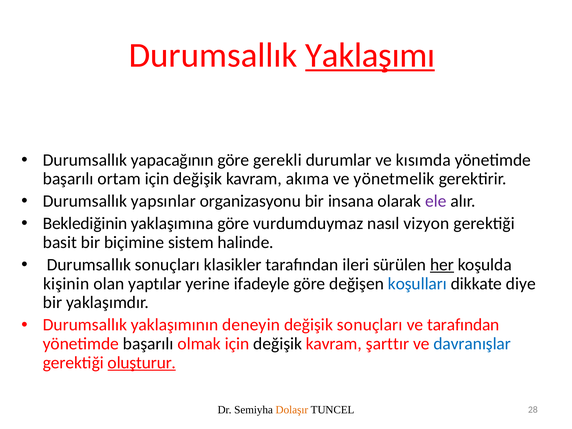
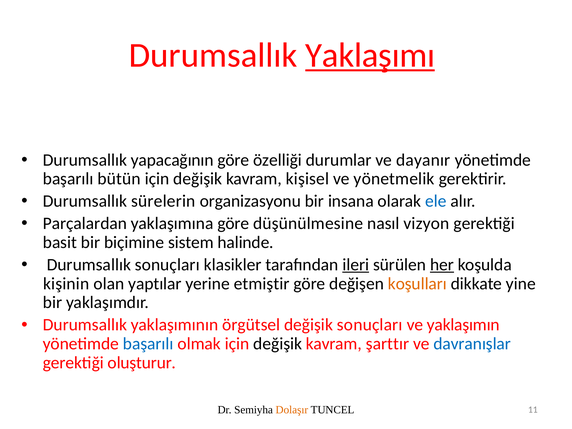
gerekli: gerekli -> özelliği
kısımda: kısımda -> dayanır
ortam: ortam -> bütün
akıma: akıma -> kişisel
yapsınlar: yapsınlar -> sürelerin
ele colour: purple -> blue
Beklediğinin: Beklediğinin -> Parçalardan
vurdumduymaz: vurdumduymaz -> düşünülmesine
ileri underline: none -> present
ifadeyle: ifadeyle -> etmiştir
koşulları colour: blue -> orange
diye: diye -> yine
deneyin: deneyin -> örgütsel
ve tarafından: tarafından -> yaklaşımın
başarılı at (148, 344) colour: black -> blue
oluşturur underline: present -> none
28: 28 -> 11
